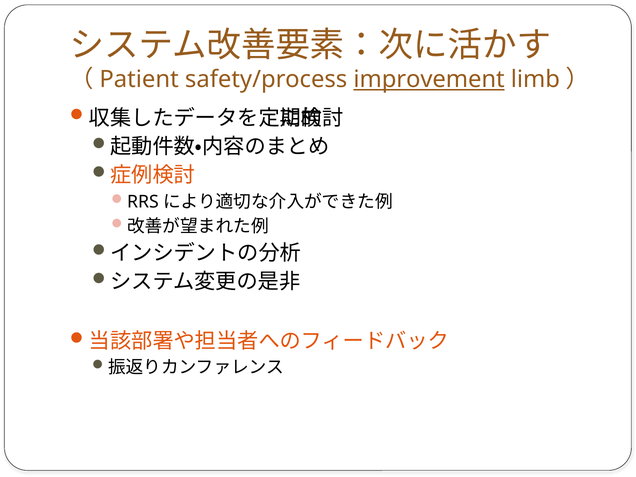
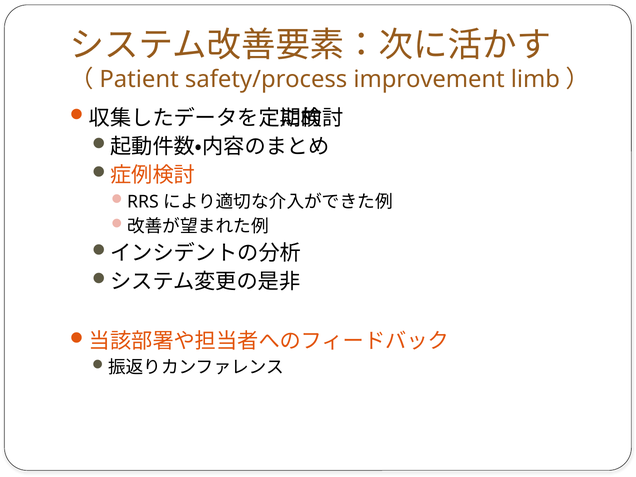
improvement underline: present -> none
